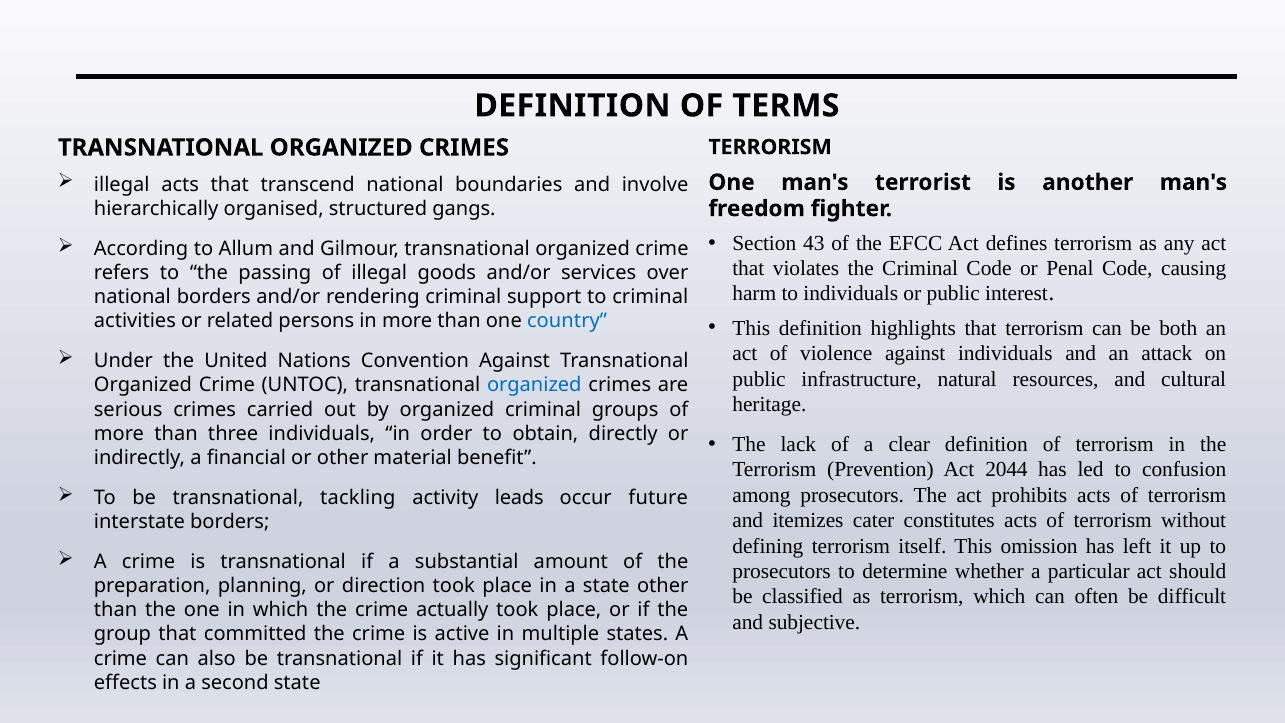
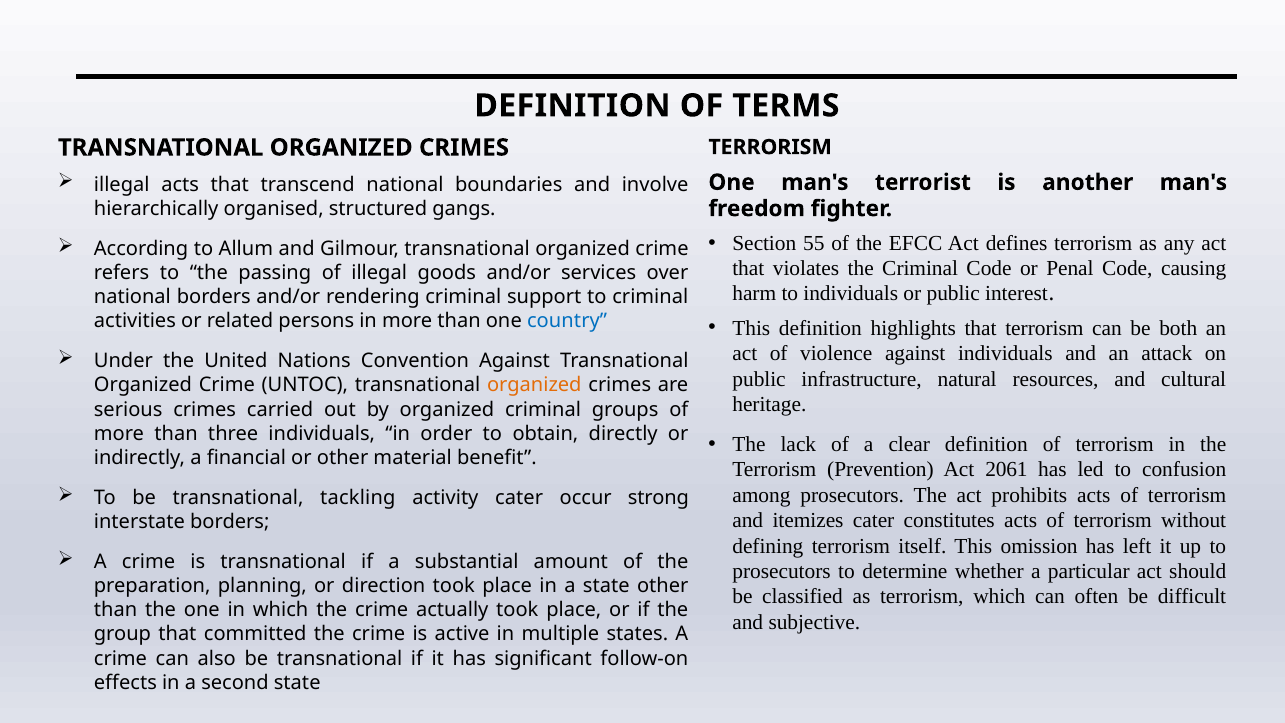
43: 43 -> 55
organized at (534, 385) colour: blue -> orange
2044: 2044 -> 2061
activity leads: leads -> cater
future: future -> strong
